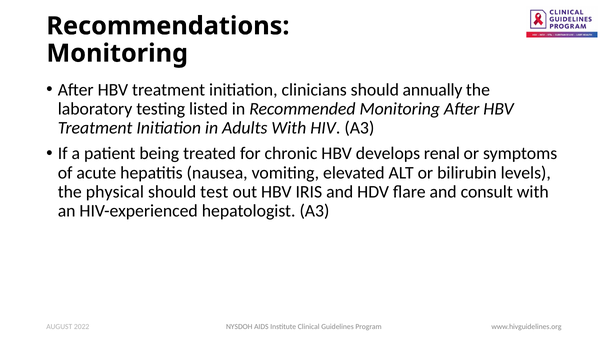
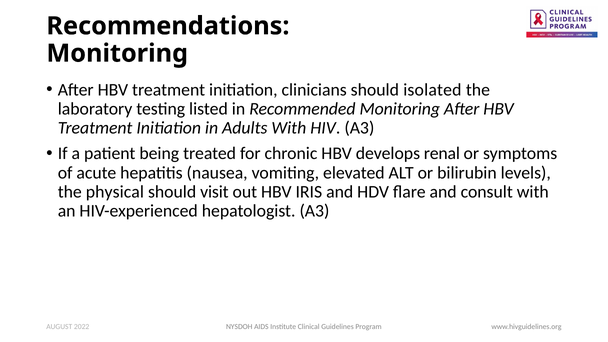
annually: annually -> isolated
test: test -> visit
